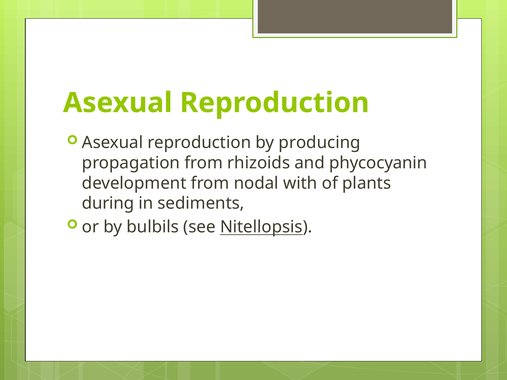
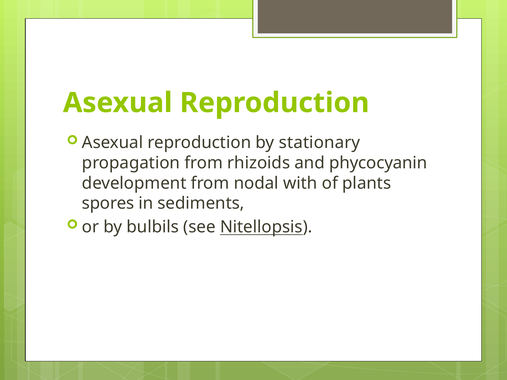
producing: producing -> stationary
during: during -> spores
